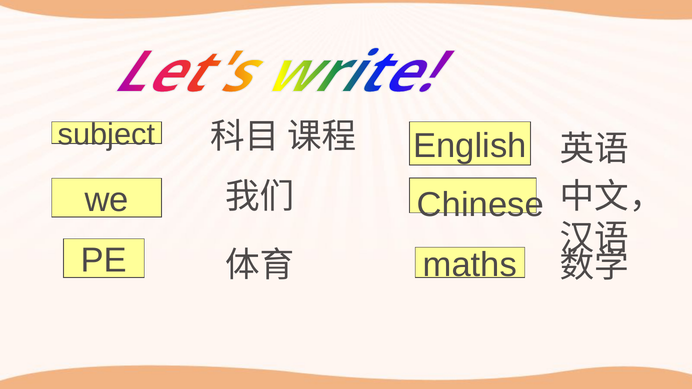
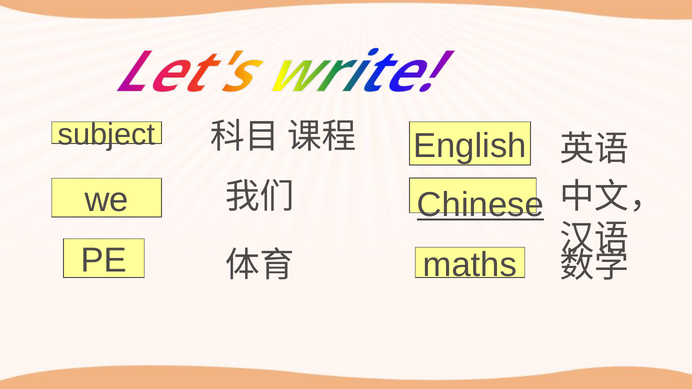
Chinese underline: none -> present
